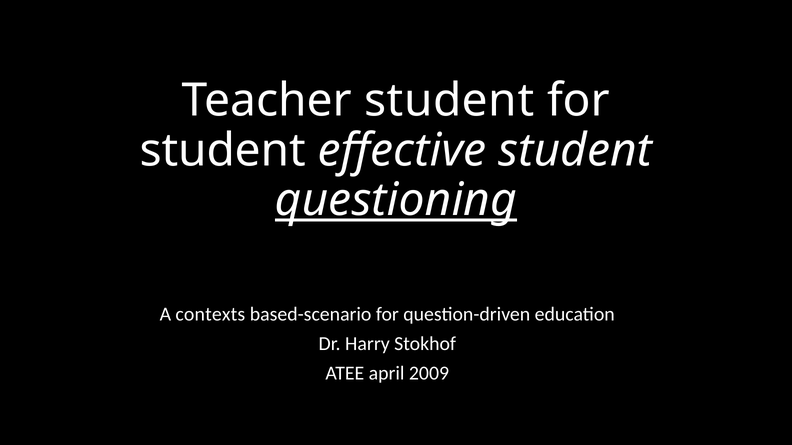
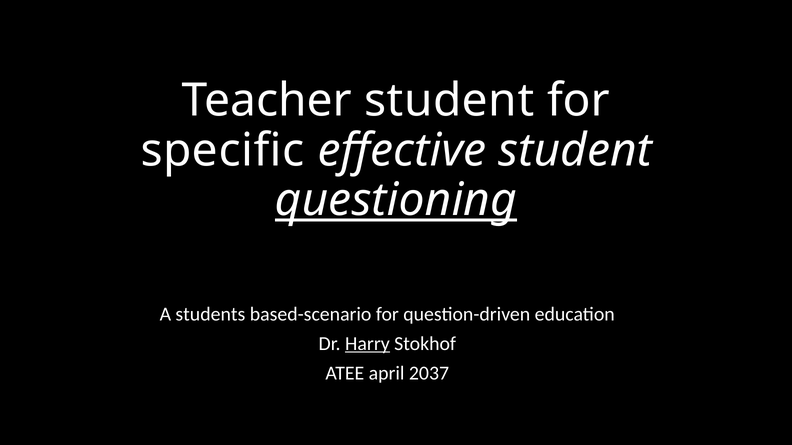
student at (223, 150): student -> specific
contexts: contexts -> students
Harry underline: none -> present
2009: 2009 -> 2037
